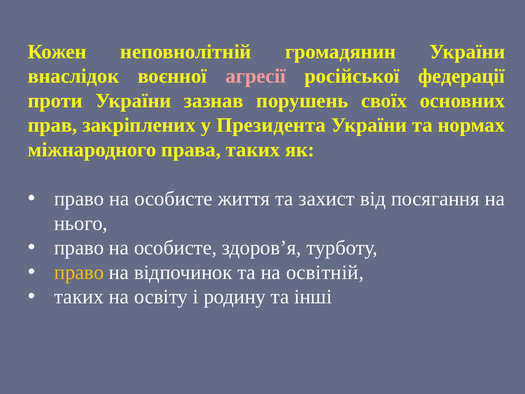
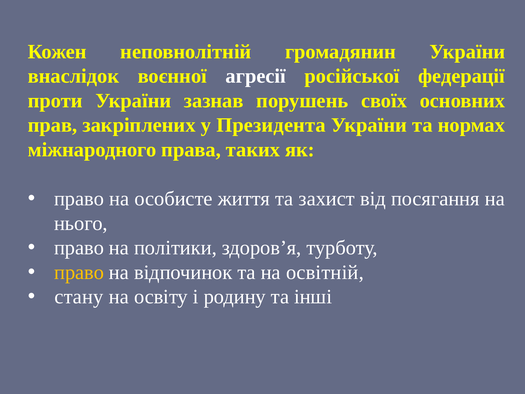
агресії colour: pink -> white
особисте at (175, 248): особисте -> політики
таких at (79, 297): таких -> стану
